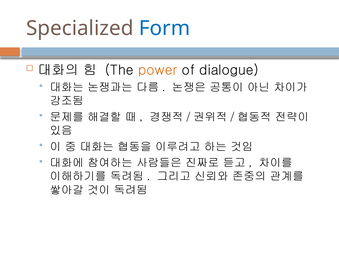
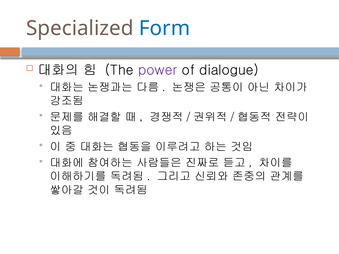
power colour: orange -> purple
